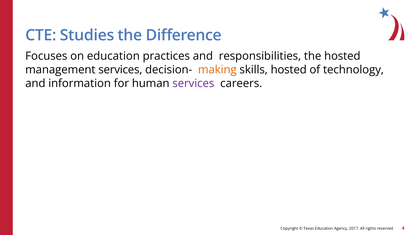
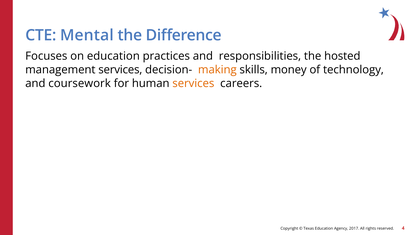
Studies: Studies -> Mental
skills hosted: hosted -> money
information: information -> coursework
services at (193, 83) colour: purple -> orange
